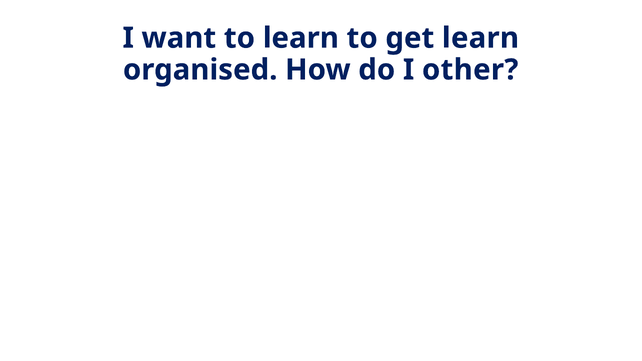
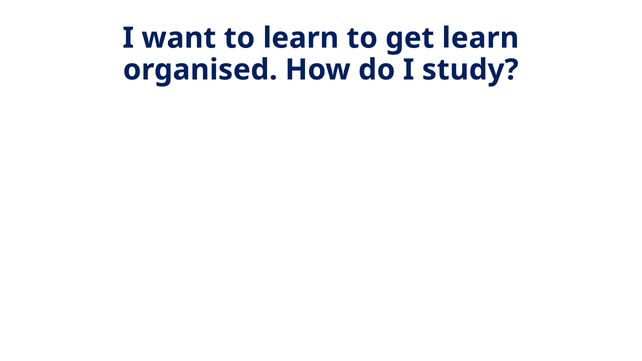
other: other -> study
